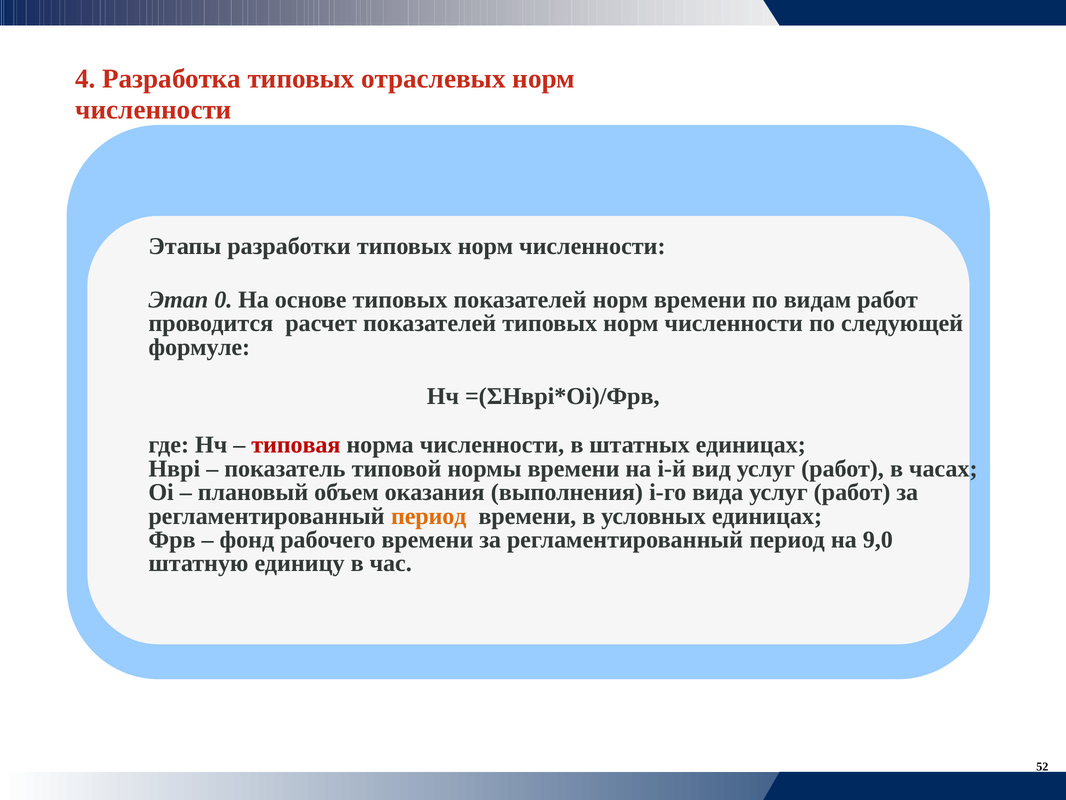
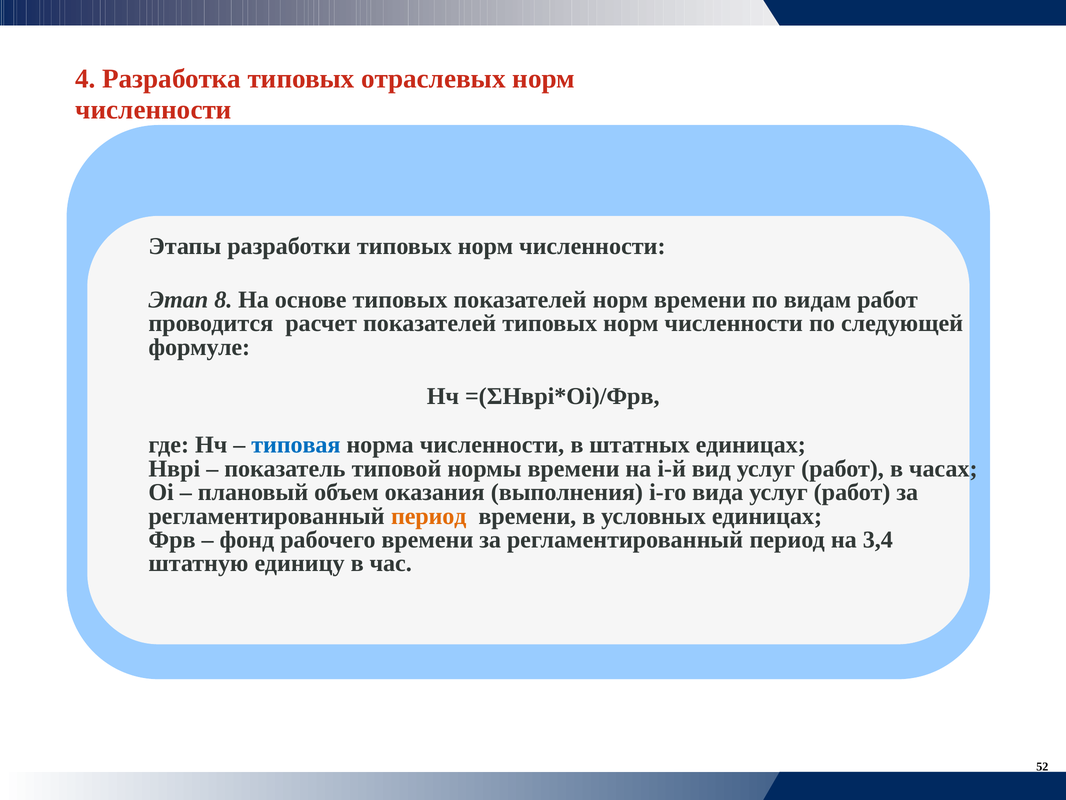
0: 0 -> 8
типовая colour: red -> blue
9,0: 9,0 -> 3,4
